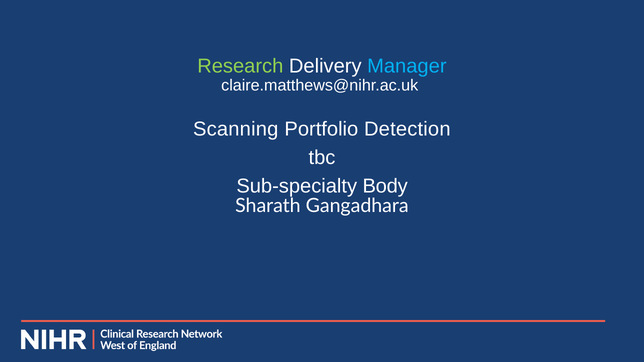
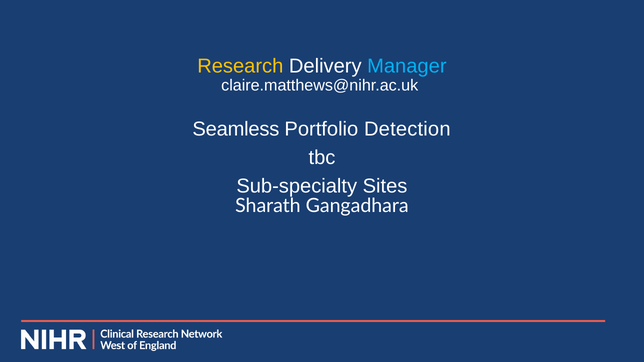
Research colour: light green -> yellow
Scanning: Scanning -> Seamless
Body: Body -> Sites
